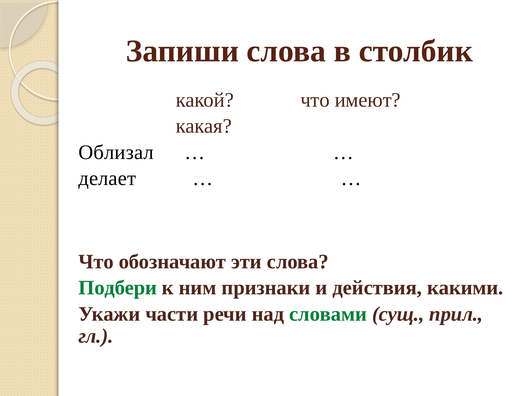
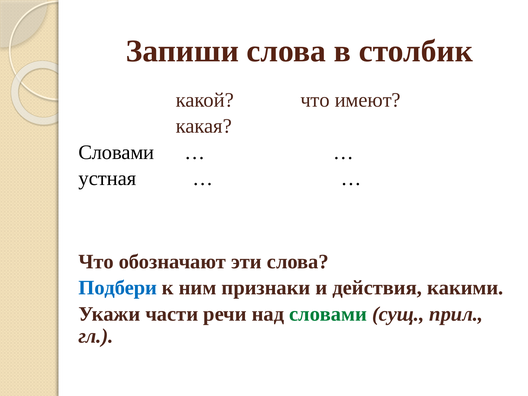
Облизал at (116, 152): Облизал -> Словами
делает: делает -> устная
Подбери colour: green -> blue
